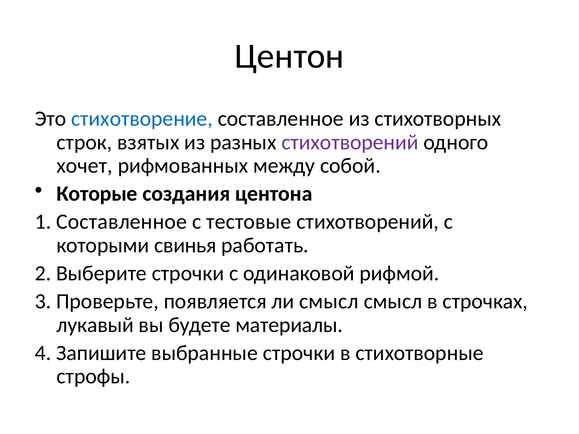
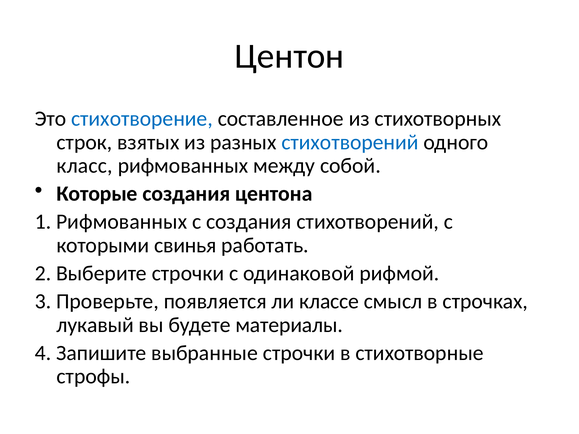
стихотворений at (350, 142) colour: purple -> blue
хочет: хочет -> класс
1 Составленное: Составленное -> Рифмованных
с тестовые: тестовые -> создания
ли смысл: смысл -> классе
